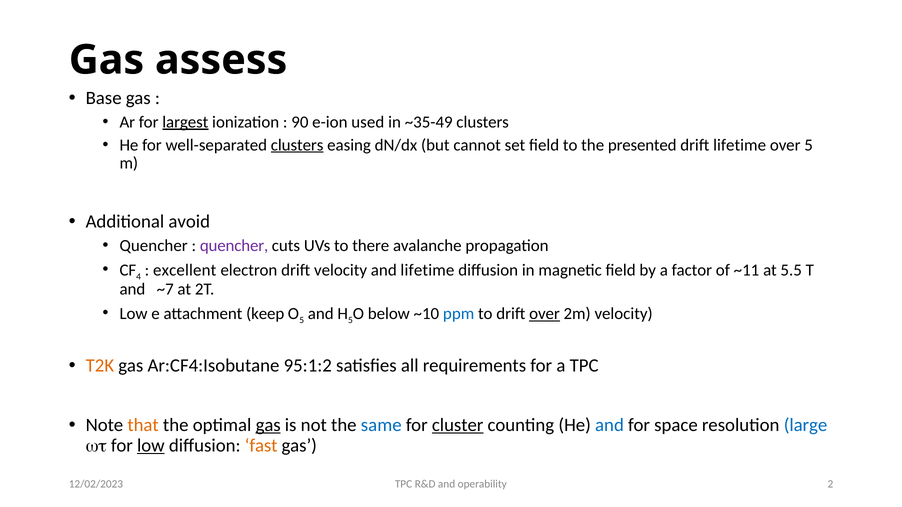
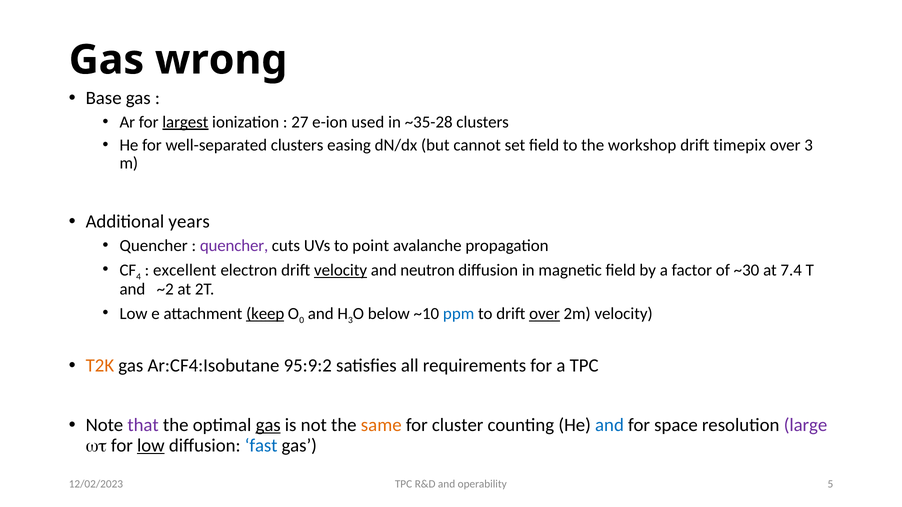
assess: assess -> wrong
90: 90 -> 27
~35-49: ~35-49 -> ~35-28
clusters at (297, 145) underline: present -> none
presented: presented -> workshop
drift lifetime: lifetime -> timepix
over 5: 5 -> 3
avoid: avoid -> years
there: there -> point
velocity at (341, 270) underline: none -> present
and lifetime: lifetime -> neutron
~11: ~11 -> ~30
5.5: 5.5 -> 7.4
~7: ~7 -> ~2
keep underline: none -> present
5 at (302, 320): 5 -> 0
5 at (350, 320): 5 -> 3
95:1:2: 95:1:2 -> 95:9:2
that colour: orange -> purple
same colour: blue -> orange
cluster underline: present -> none
large colour: blue -> purple
fast colour: orange -> blue
2: 2 -> 5
